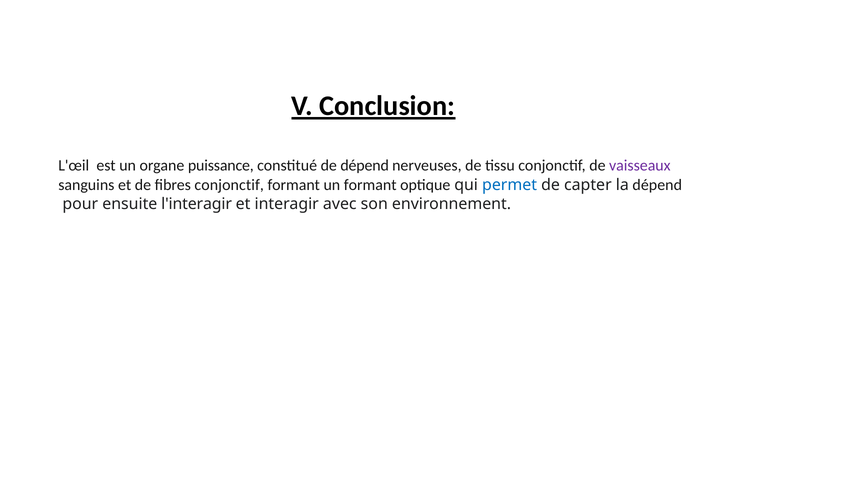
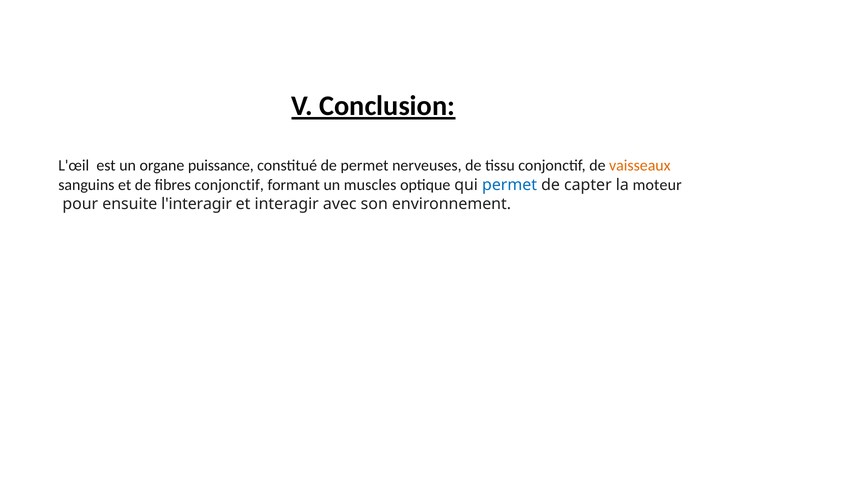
de dépend: dépend -> permet
vaisseaux colour: purple -> orange
un formant: formant -> muscles
la dépend: dépend -> moteur
